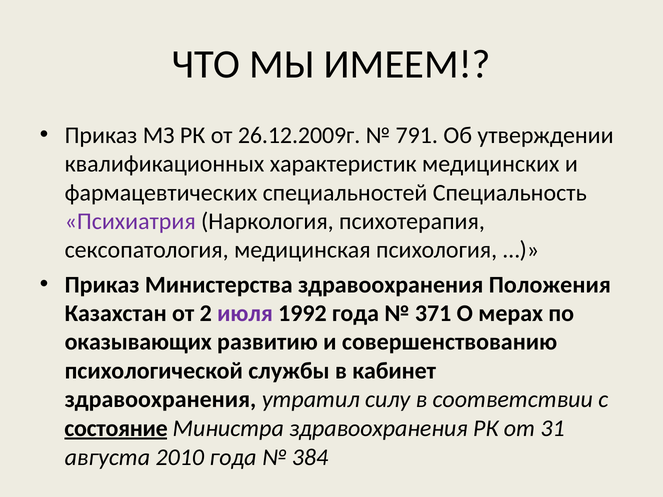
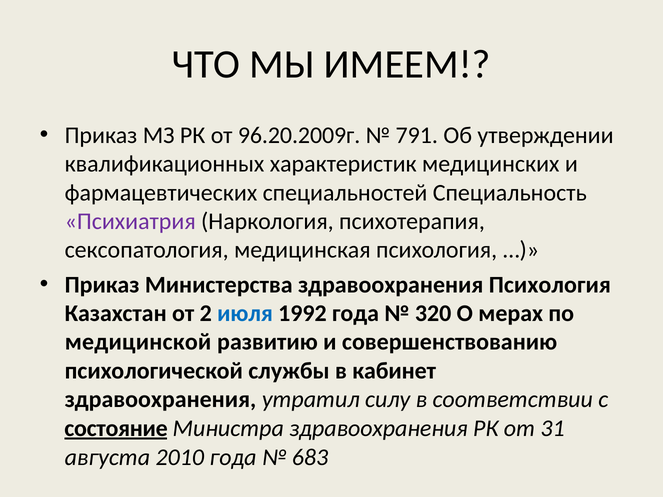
26.12.2009г: 26.12.2009г -> 96.20.2009г
здравоохранения Положения: Положения -> Психология
июля colour: purple -> blue
371: 371 -> 320
оказывающих: оказывающих -> медицинской
384: 384 -> 683
